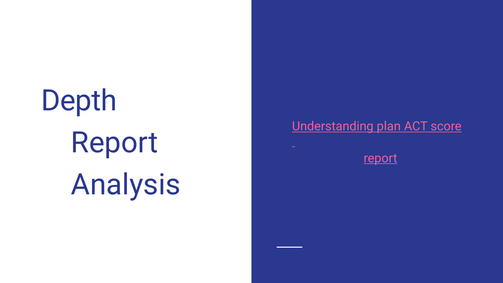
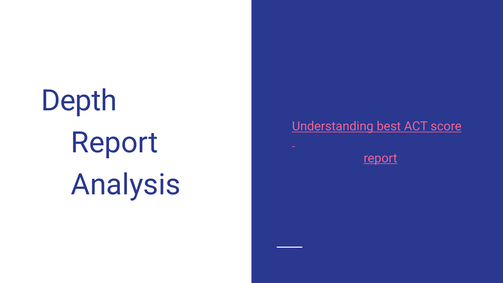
plan: plan -> best
